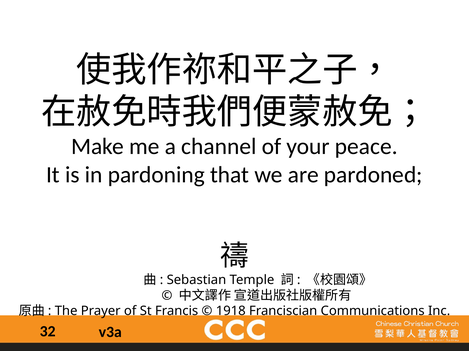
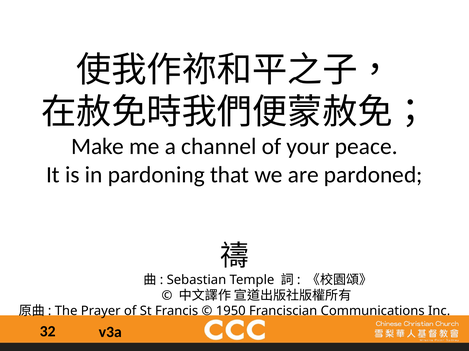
1918: 1918 -> 1950
